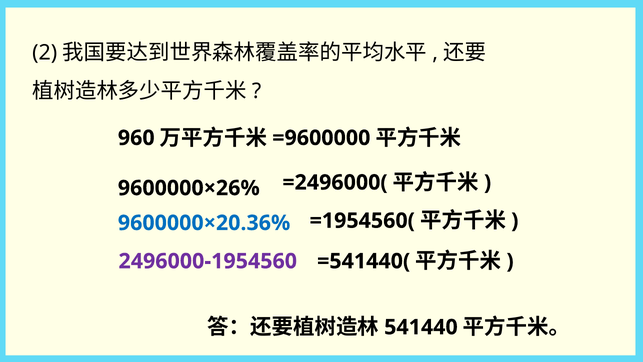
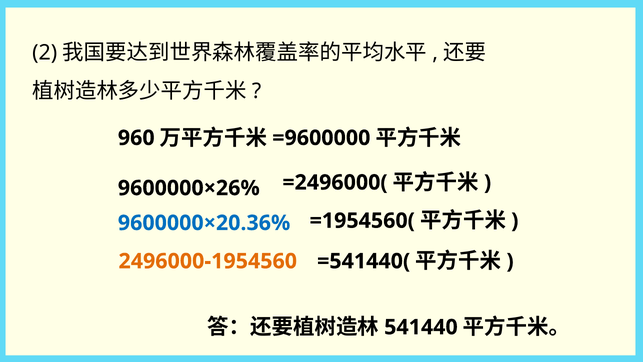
2496000-1954560 colour: purple -> orange
